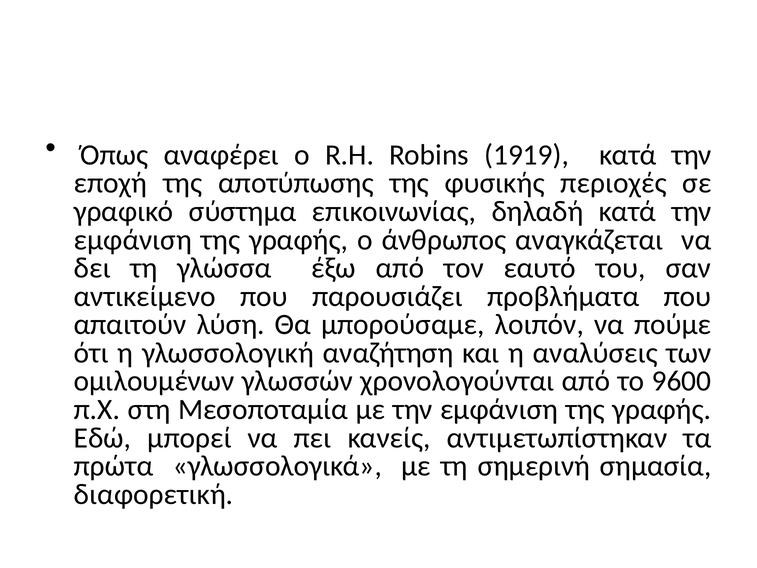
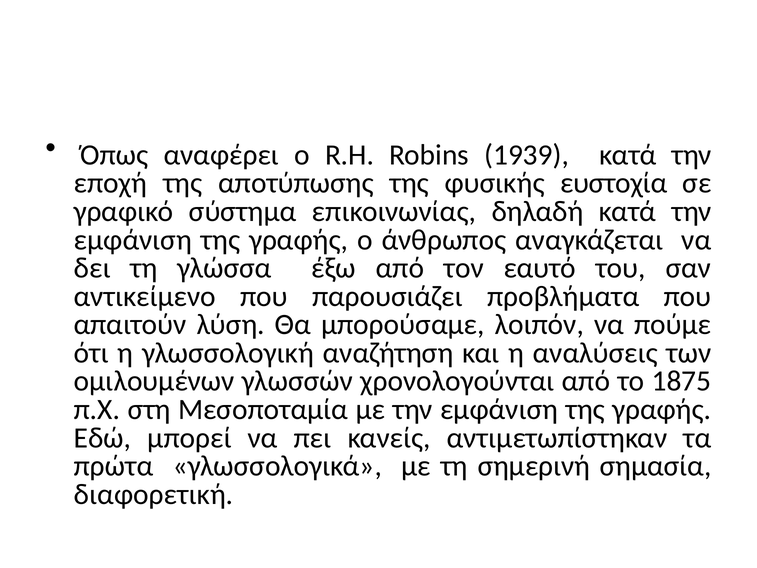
1919: 1919 -> 1939
περιοχές: περιοχές -> ευστοχία
9600: 9600 -> 1875
